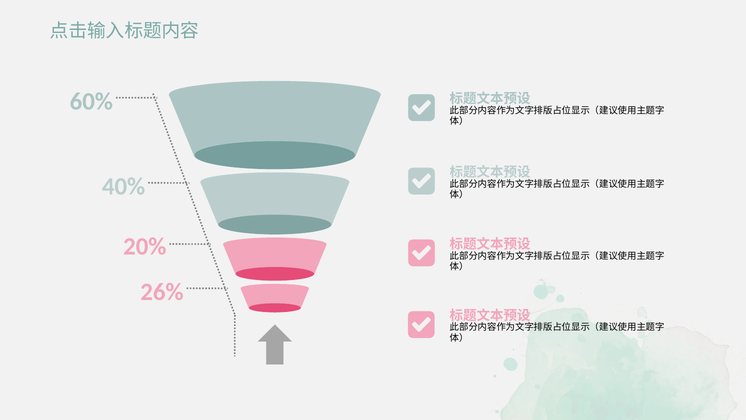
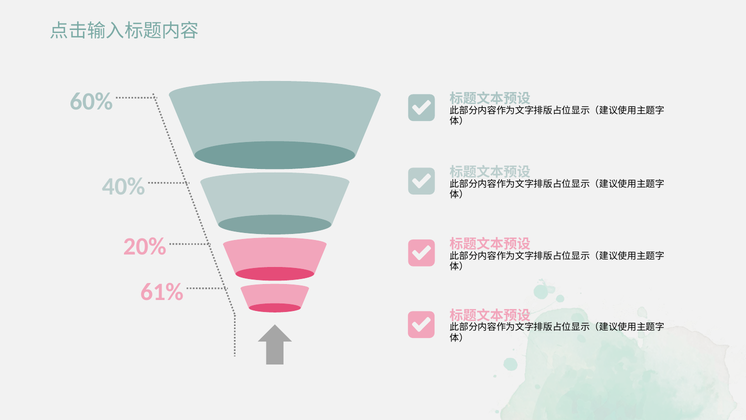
26%: 26% -> 61%
